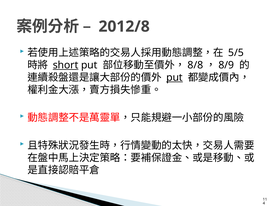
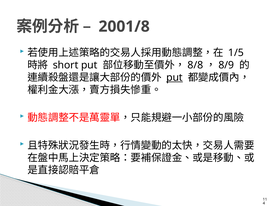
2012/8: 2012/8 -> 2001/8
5/5: 5/5 -> 1/5
short underline: present -> none
